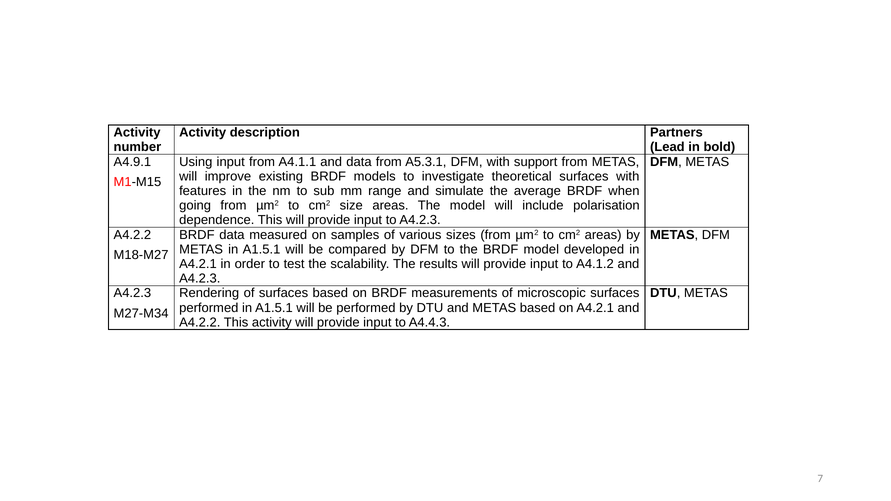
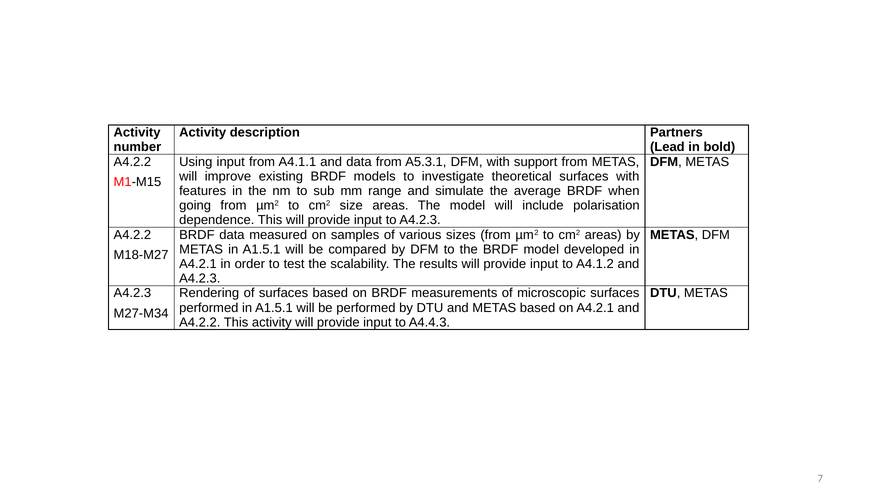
A4.9.1 at (132, 162): A4.9.1 -> A4.2.2
